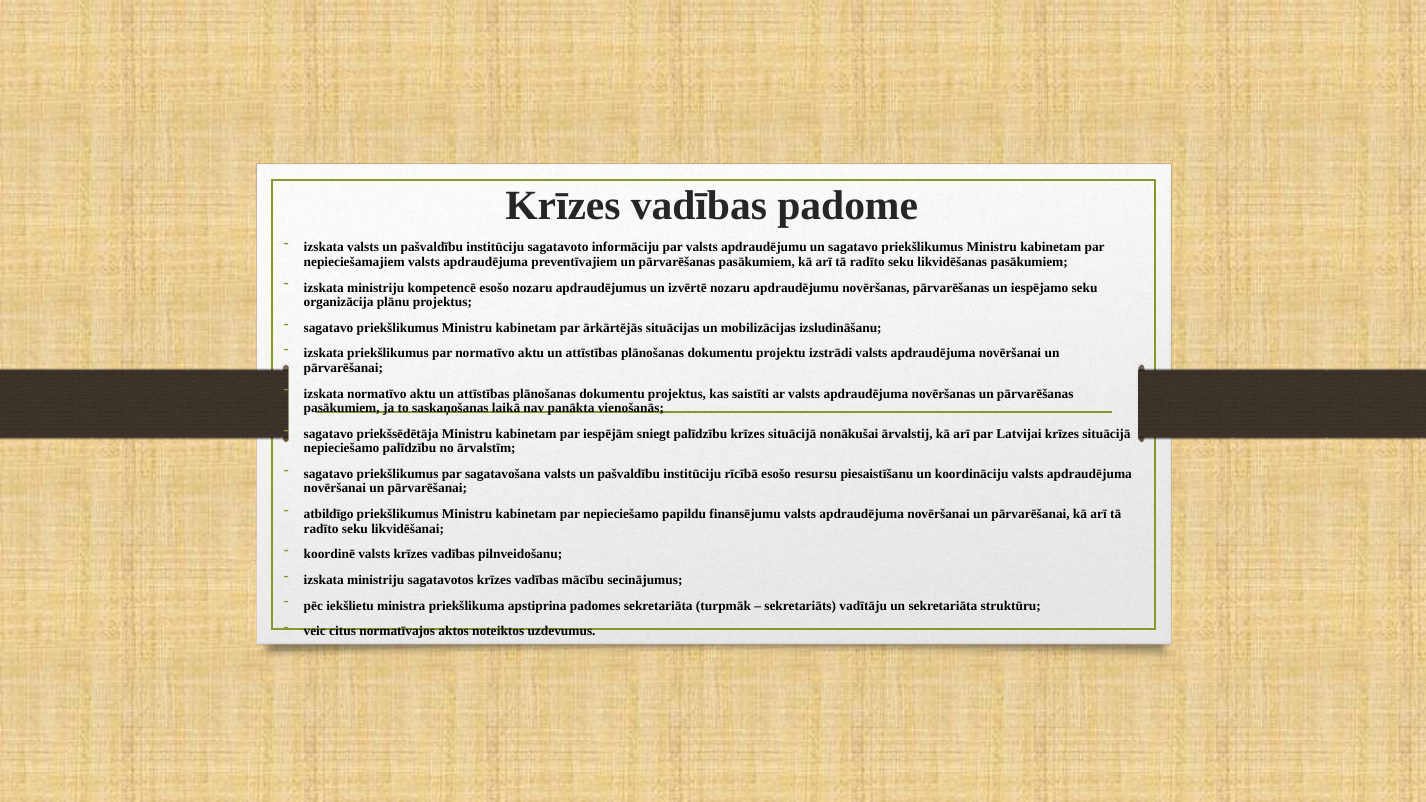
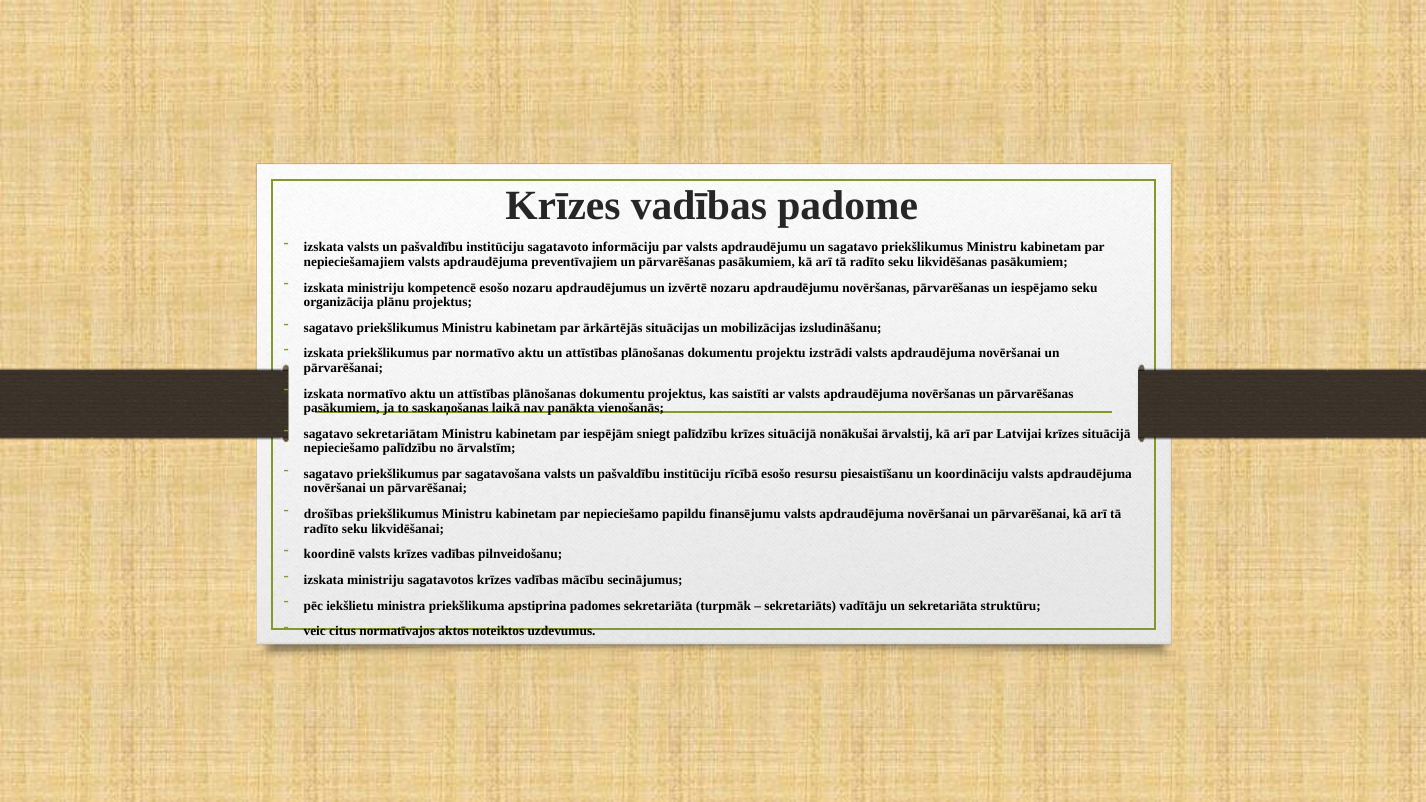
priekšsēdētāja: priekšsēdētāja -> sekretariātam
atbildīgo: atbildīgo -> drošības
